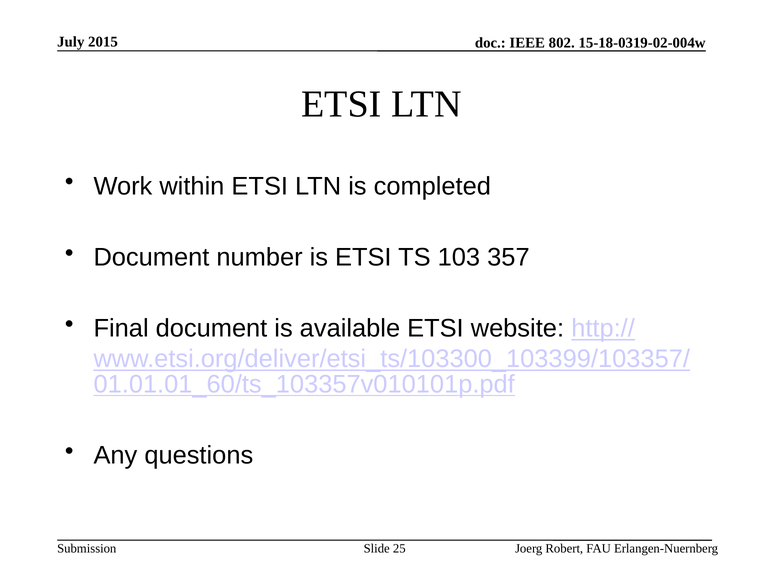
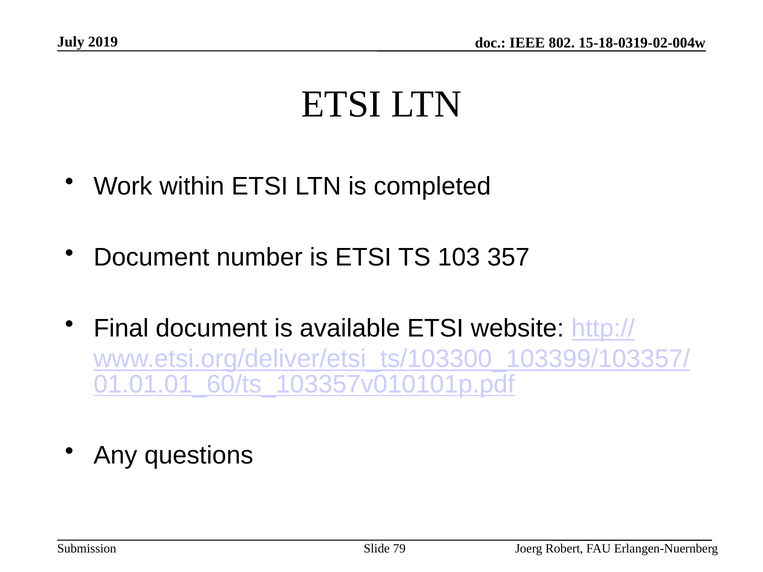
2015: 2015 -> 2019
25: 25 -> 79
